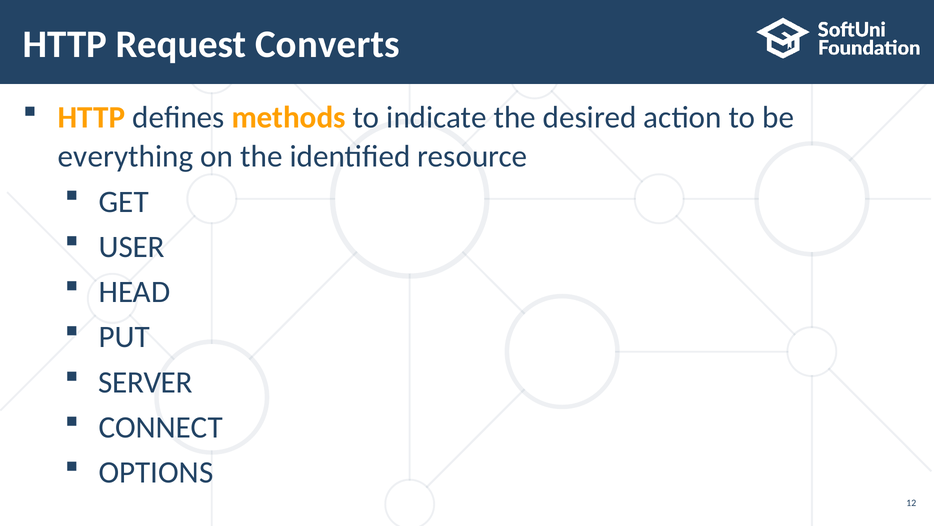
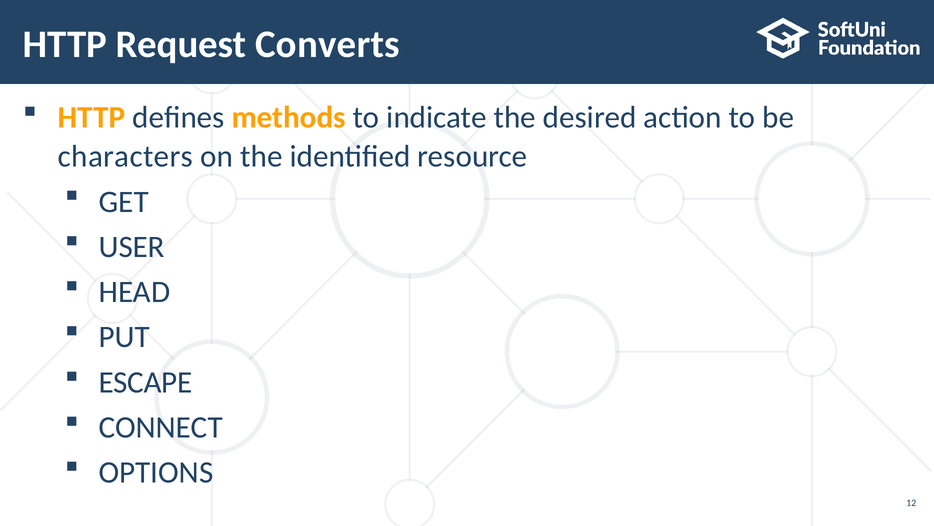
everything: everything -> characters
SERVER: SERVER -> ESCAPE
